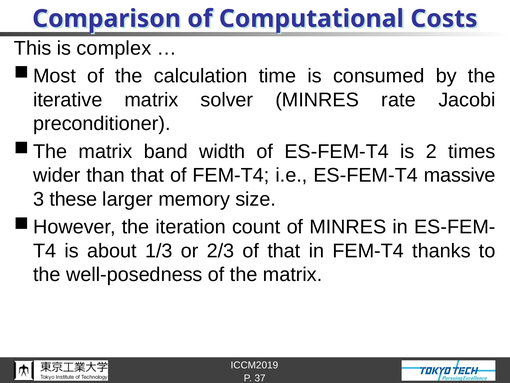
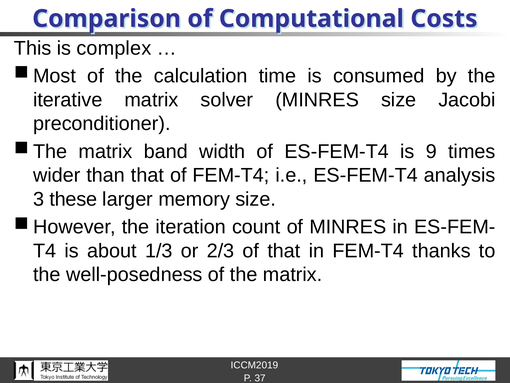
MINRES rate: rate -> size
2: 2 -> 9
massive: massive -> analysis
